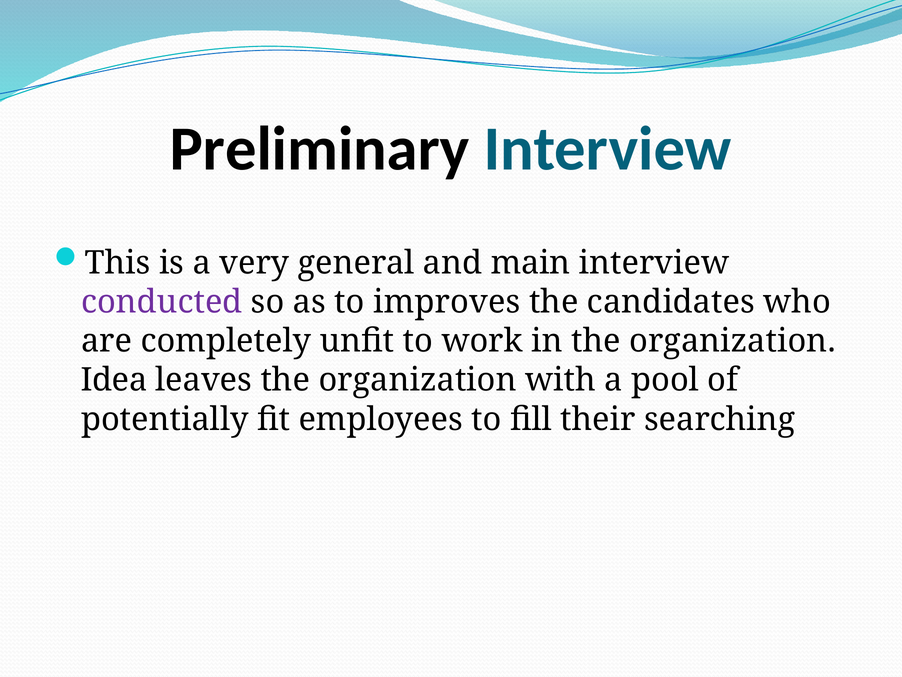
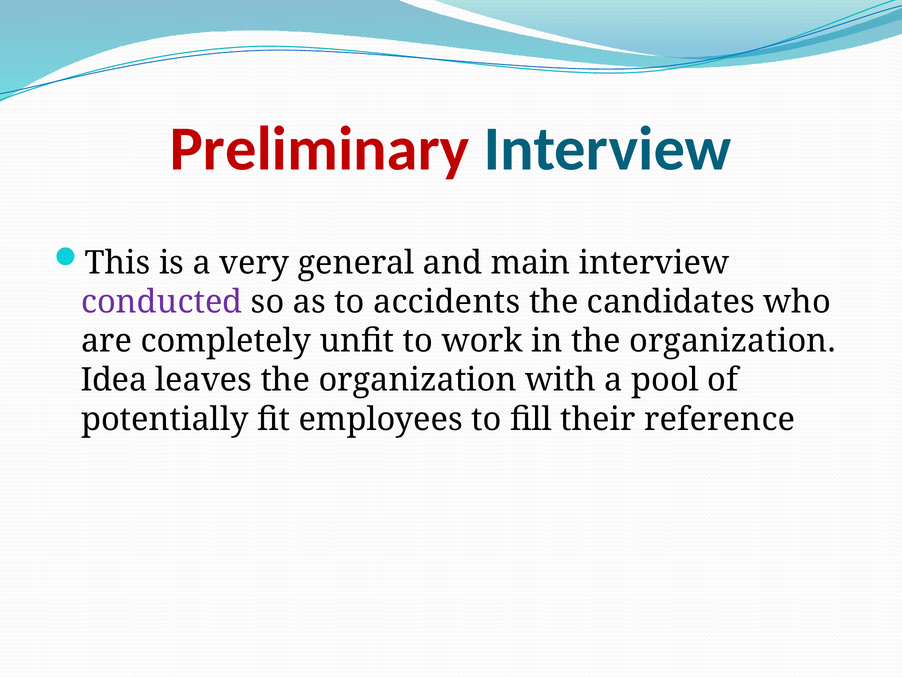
Preliminary colour: black -> red
improves: improves -> accidents
searching: searching -> reference
